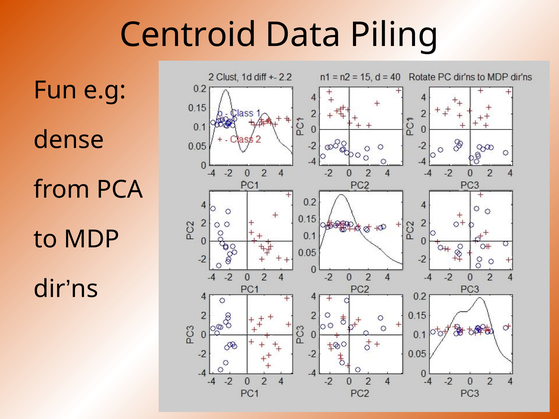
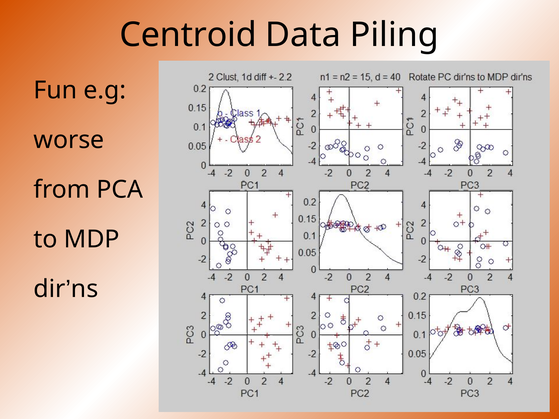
dense: dense -> worse
